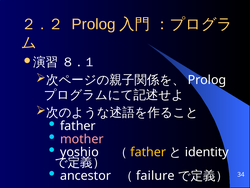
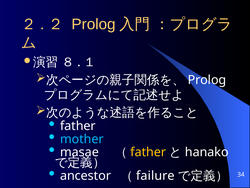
mother colour: pink -> light blue
yoshio: yoshio -> masae
identity: identity -> hanako
